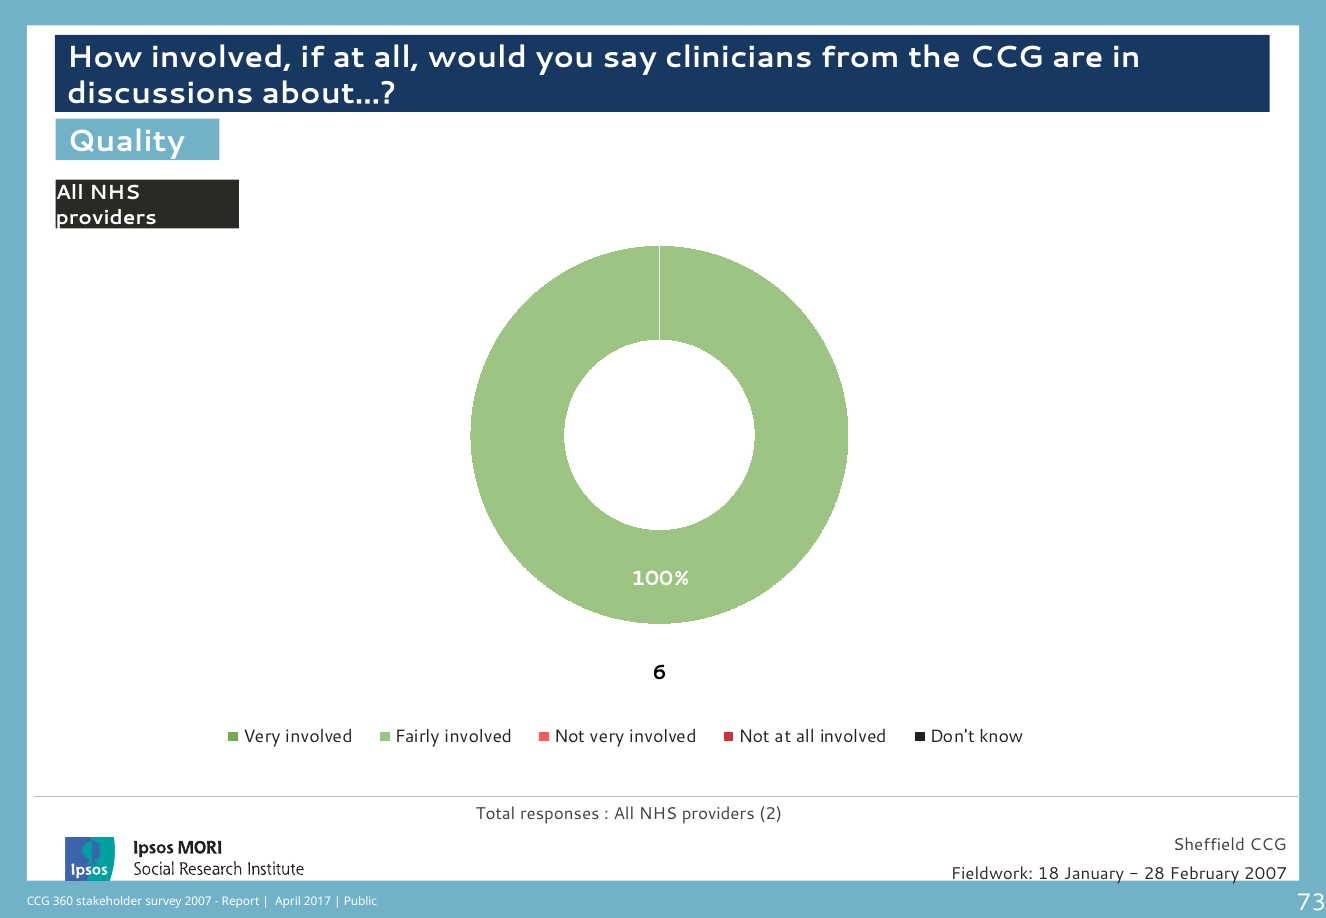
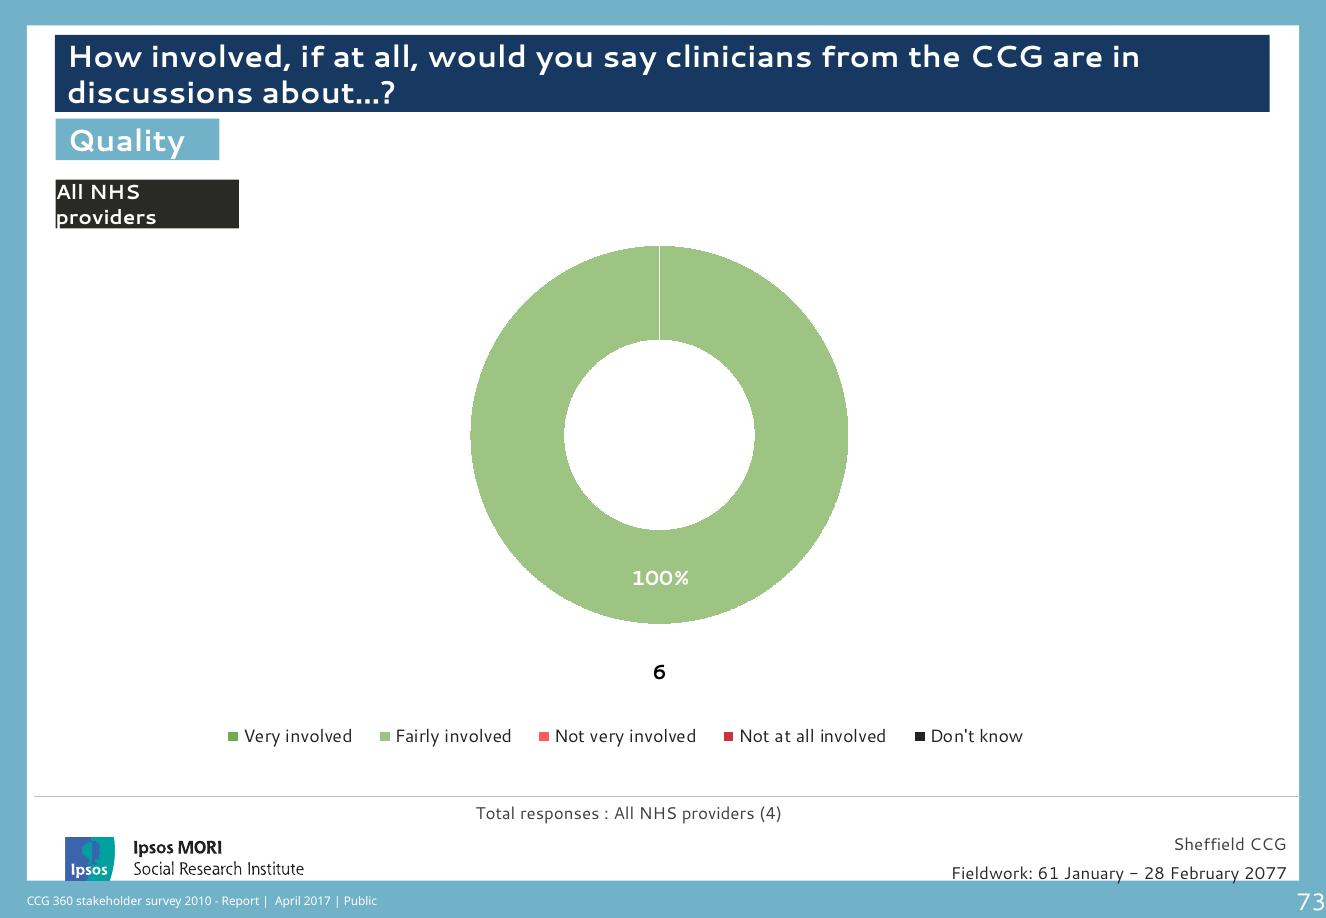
2: 2 -> 4
18: 18 -> 61
February 2007: 2007 -> 2077
2007 at (198, 902): 2007 -> 2010
